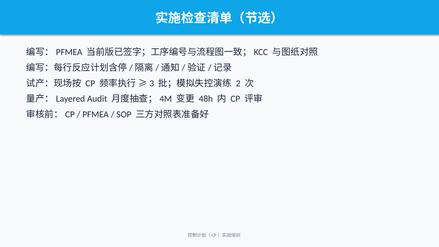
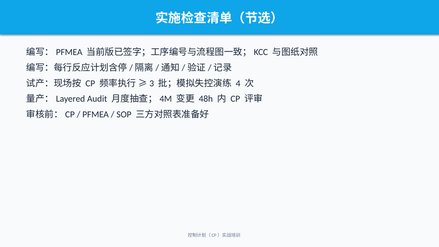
2: 2 -> 4
